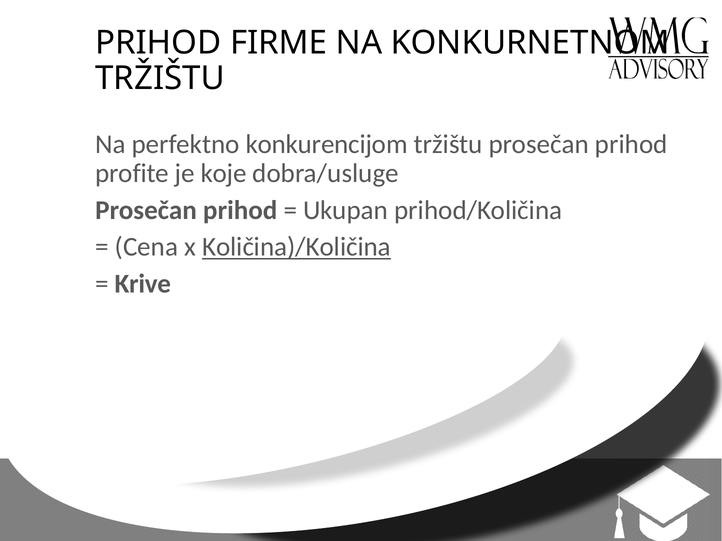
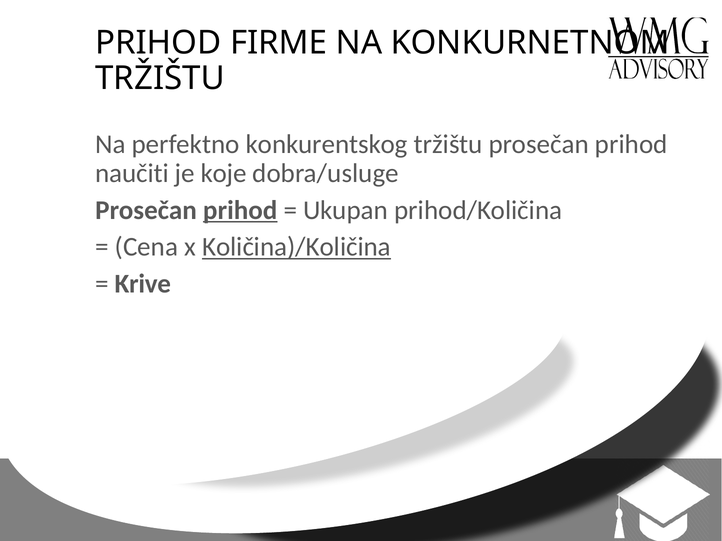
konkurencijom: konkurencijom -> konkurentskog
profite: profite -> naučiti
prihod at (240, 210) underline: none -> present
